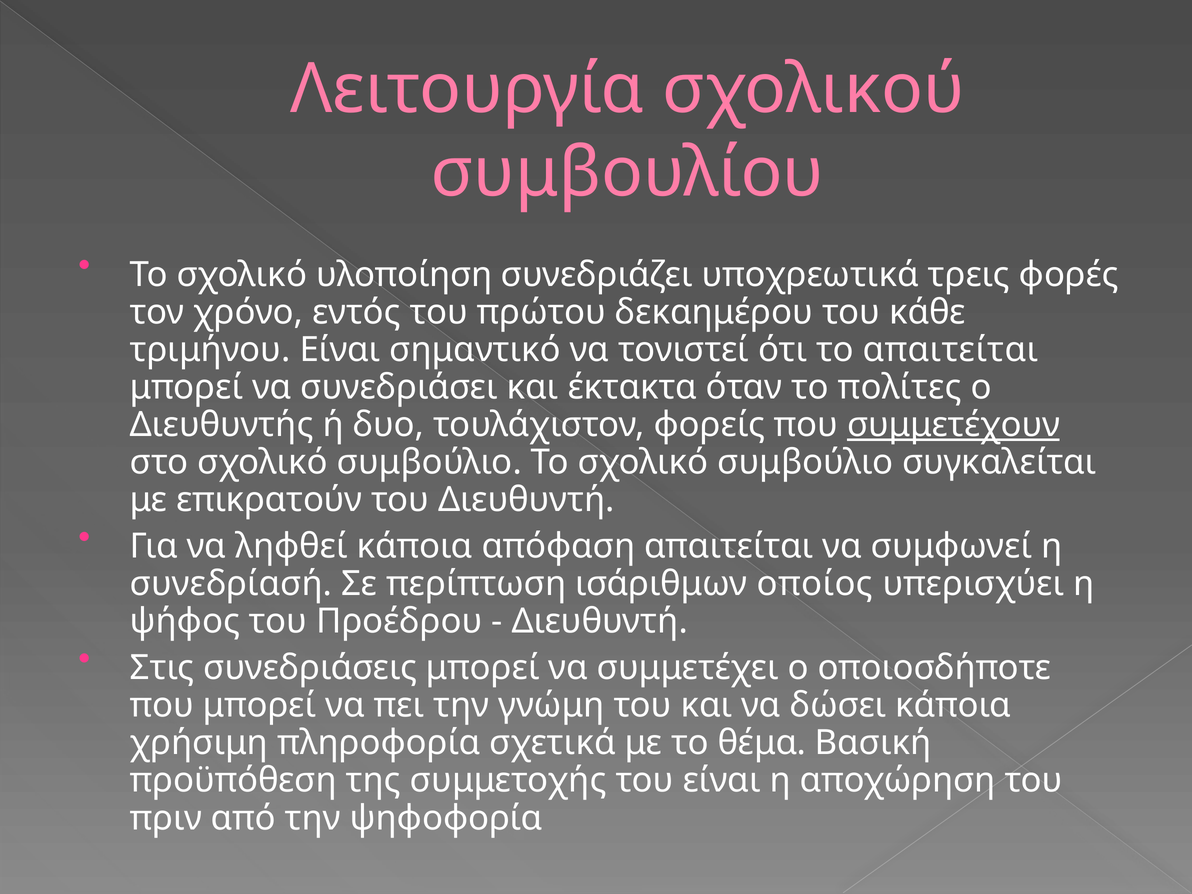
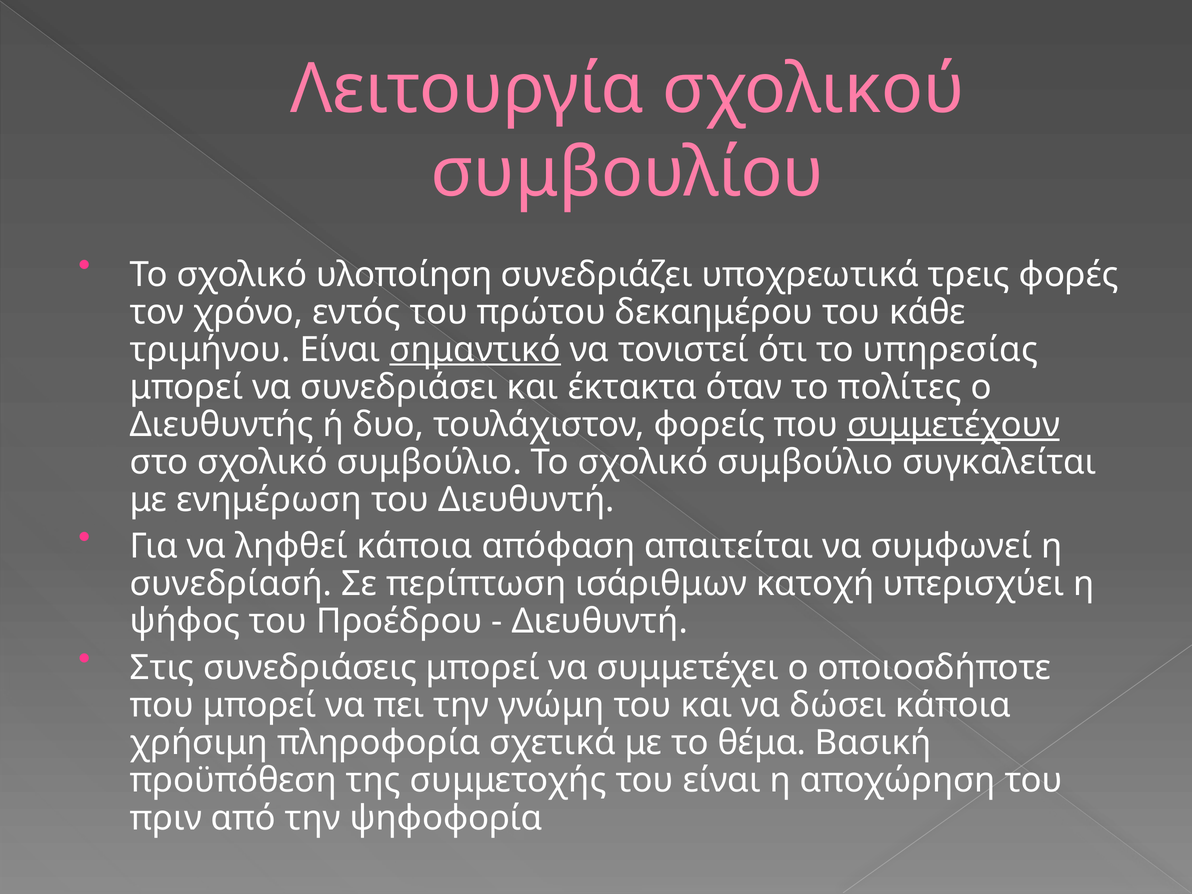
σημαντικό underline: none -> present
το απαιτείται: απαιτείται -> υπηρεσίας
επικρατούν: επικρατούν -> ενημέρωση
οποίος: οποίος -> κατοχή
